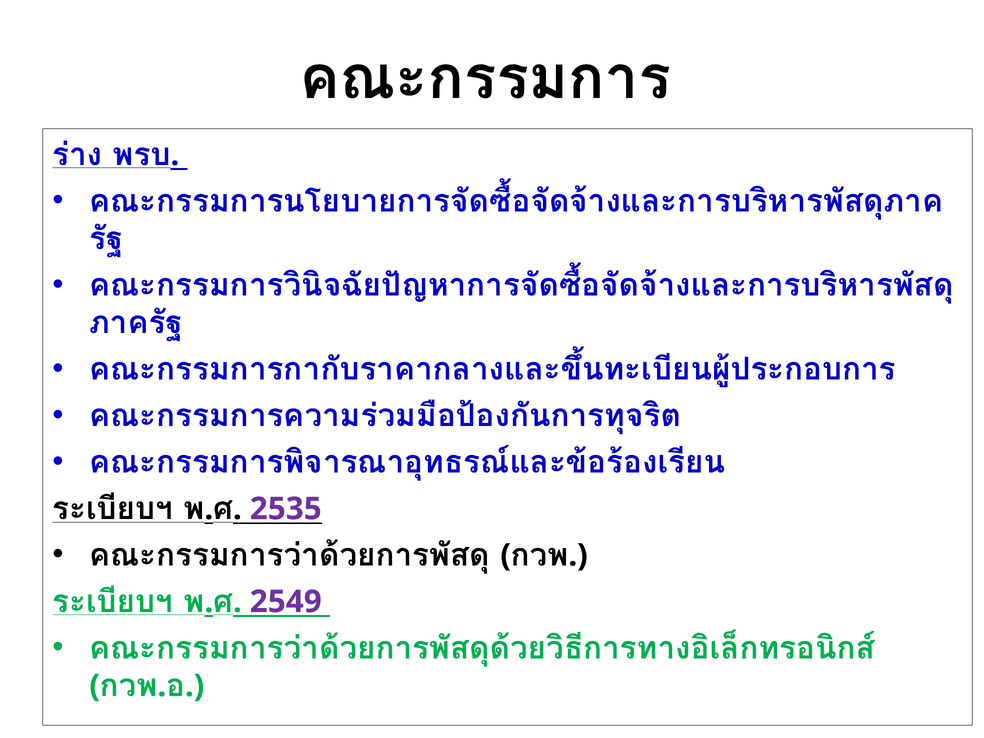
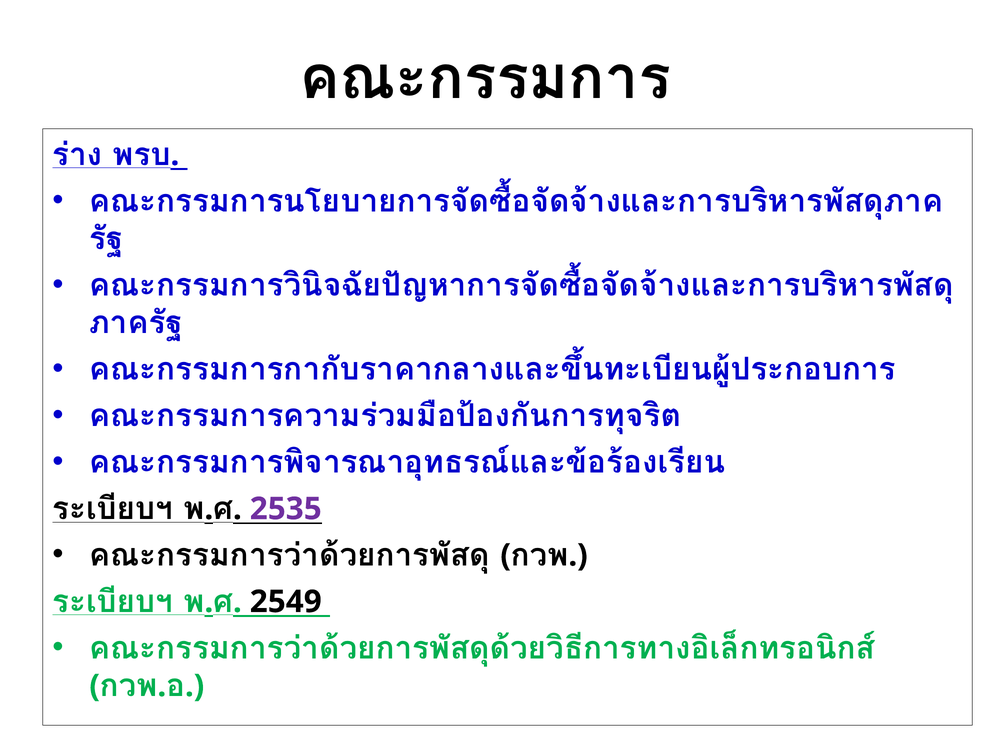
2549 colour: purple -> black
